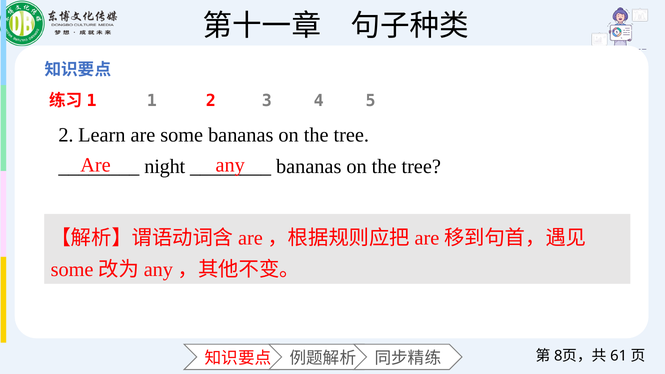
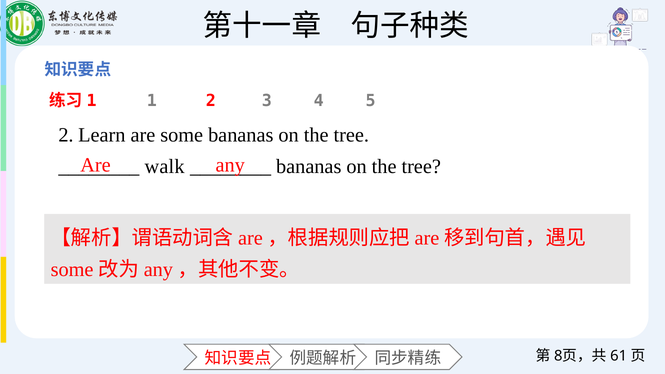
night: night -> walk
